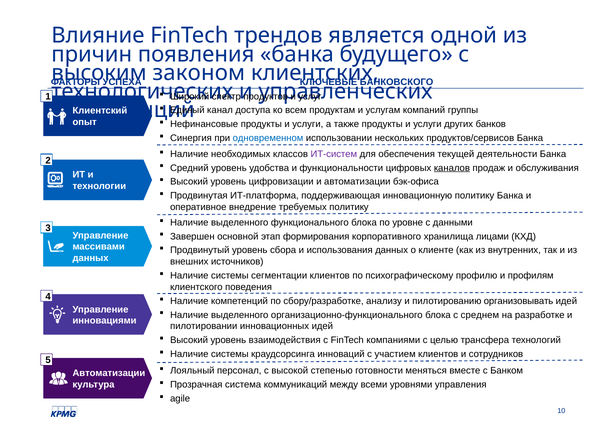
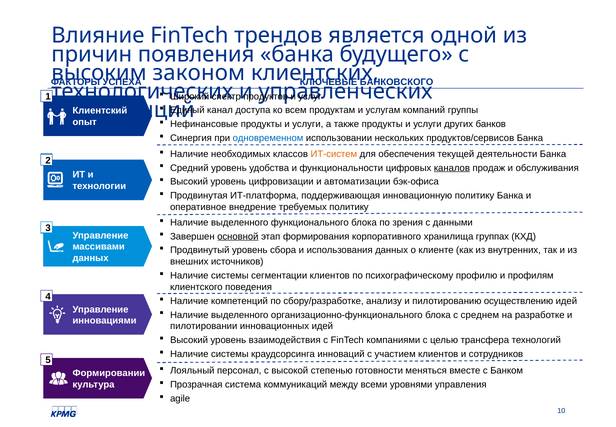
ИТ-систем colour: purple -> orange
уровне: уровне -> зрения
основной underline: none -> present
лицами: лицами -> группах
организовывать: организовывать -> осуществлению
Автоматизации at (109, 373): Автоматизации -> Формировании
